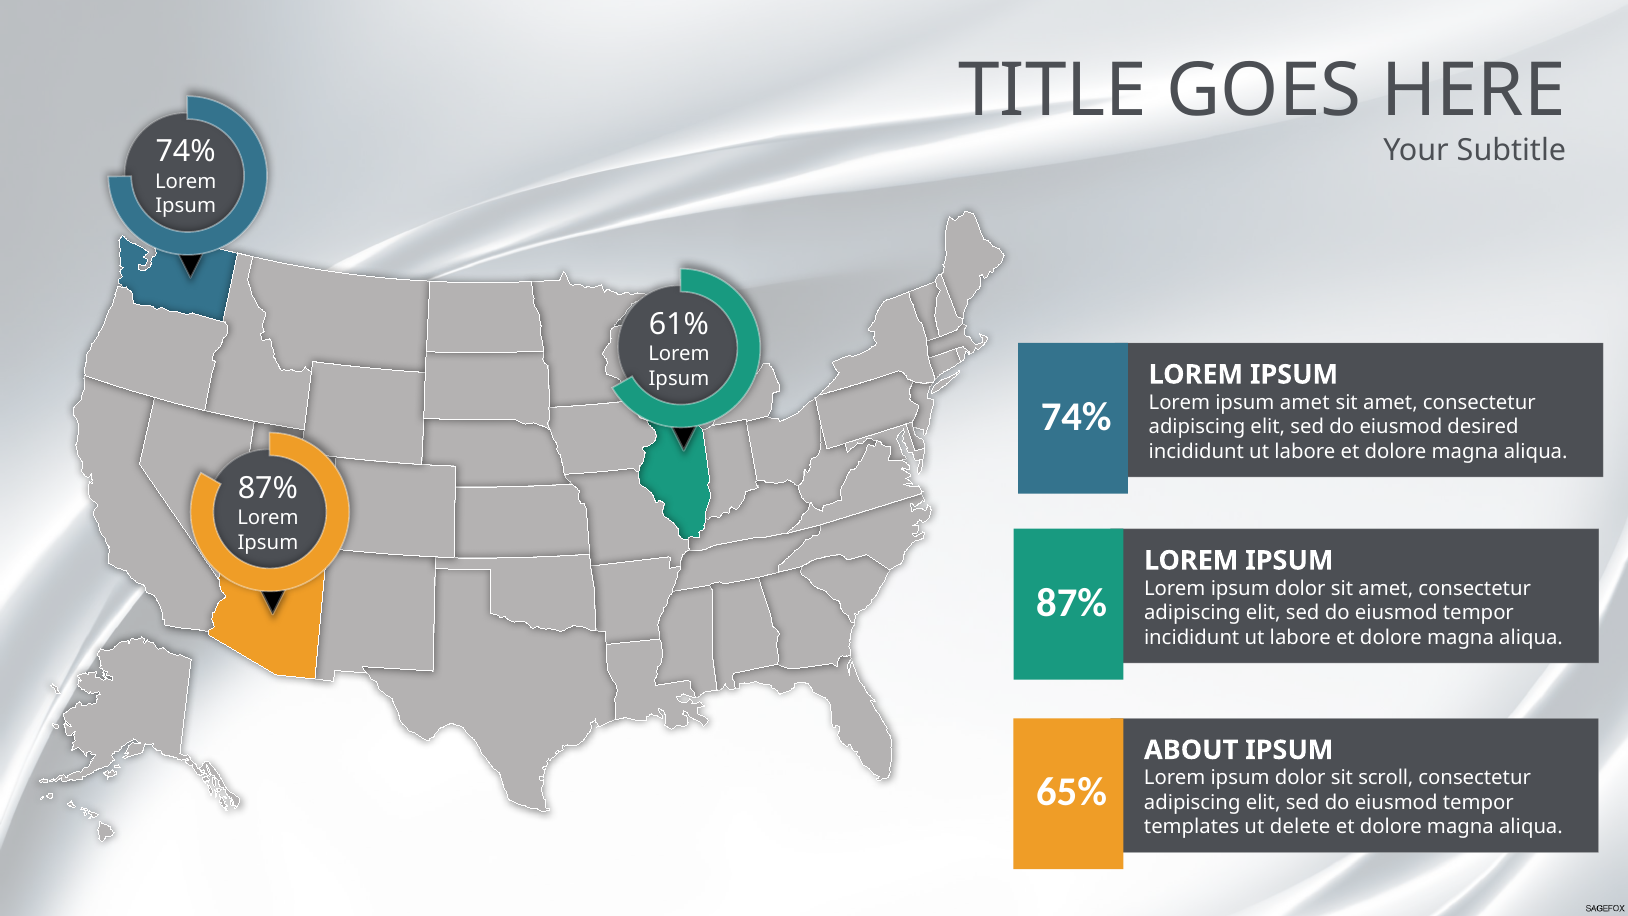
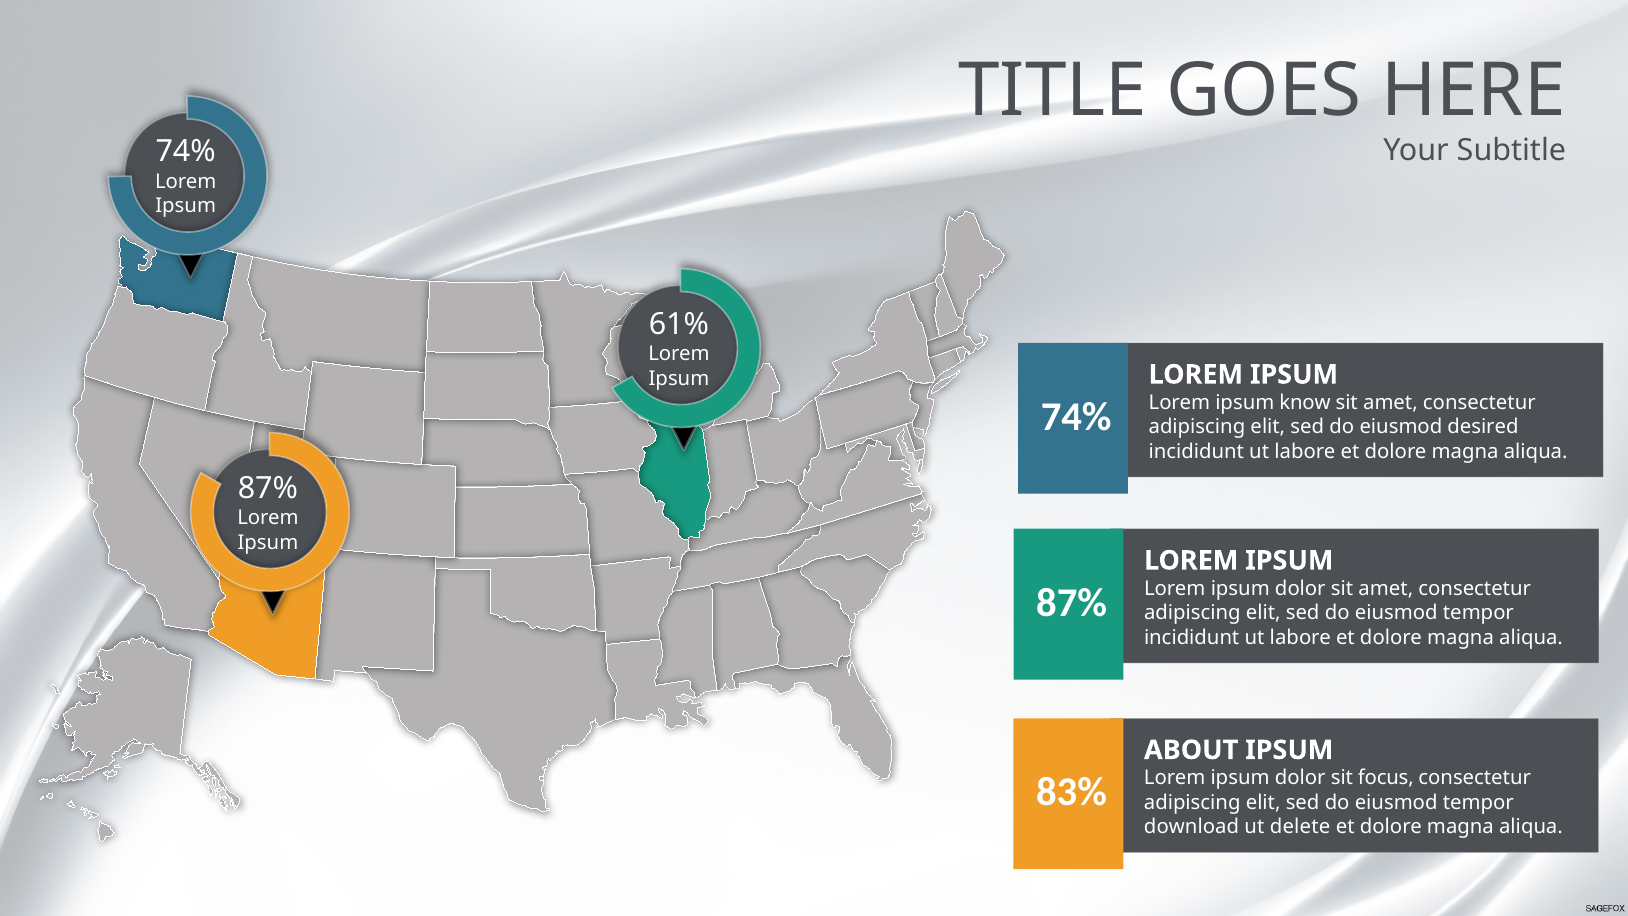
ipsum amet: amet -> know
scroll: scroll -> focus
65%: 65% -> 83%
templates: templates -> download
